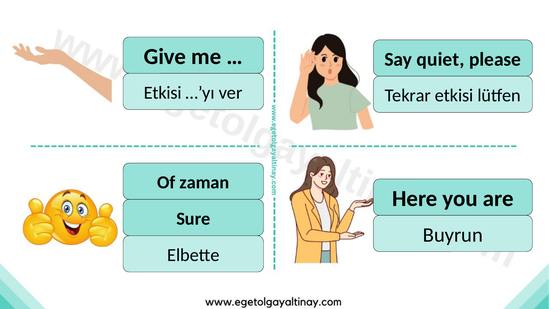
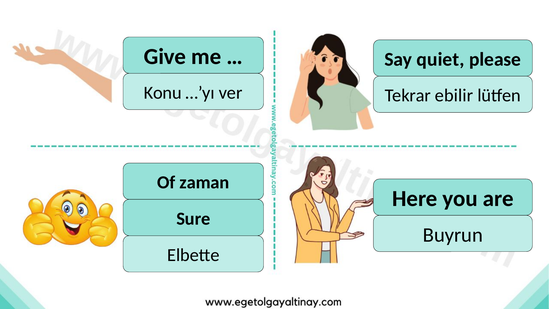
Etkisi at (163, 93): Etkisi -> Konu
Tekrar etkisi: etkisi -> ebilir
